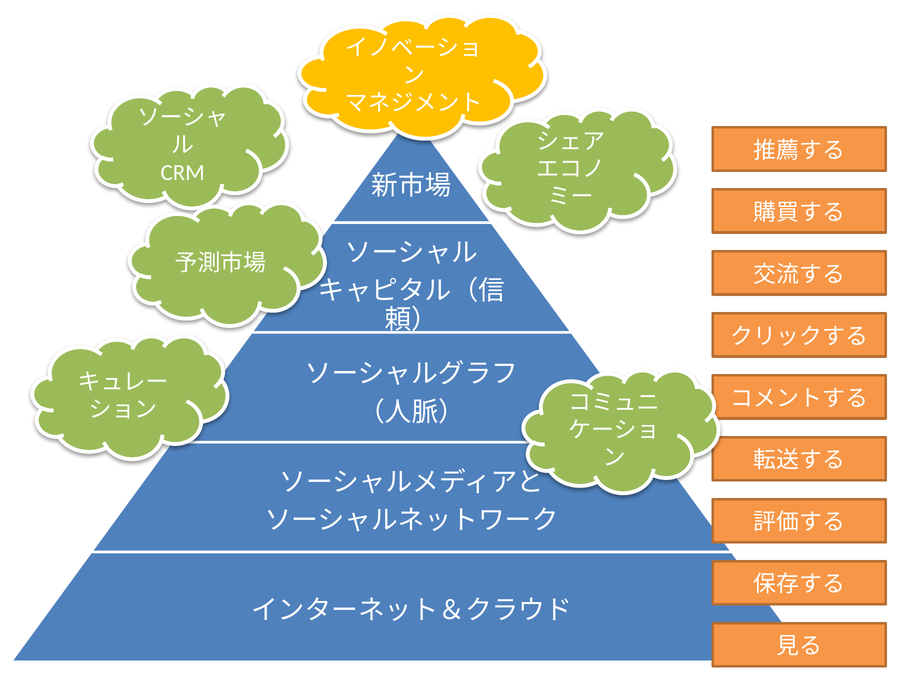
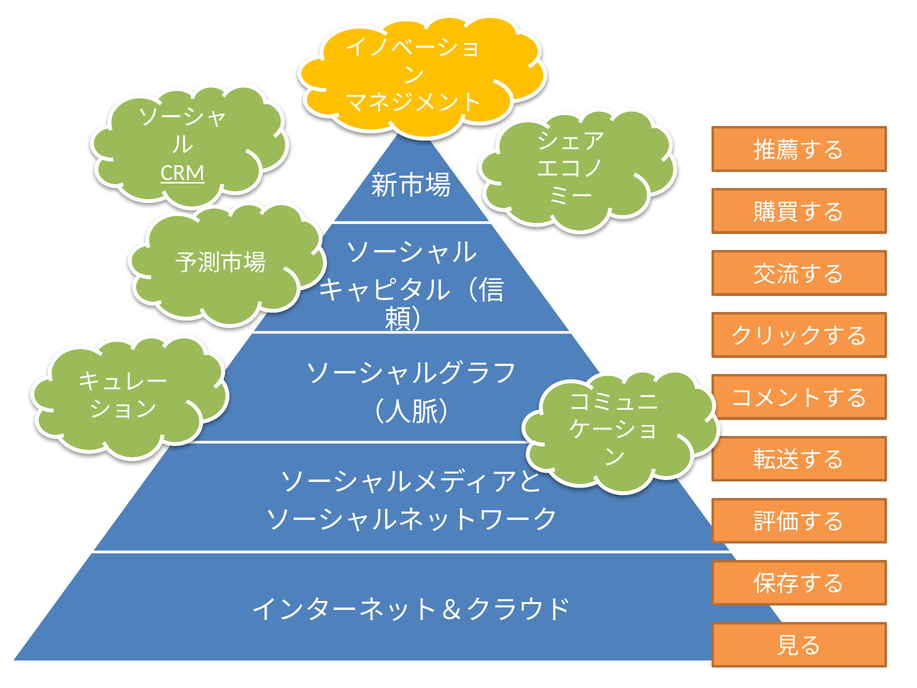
CRM underline: none -> present
